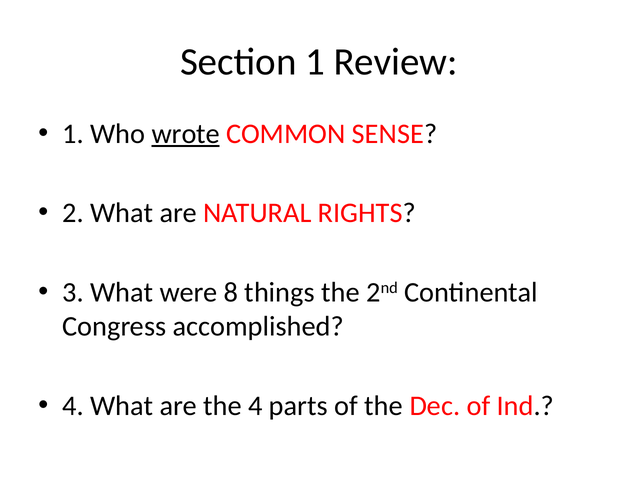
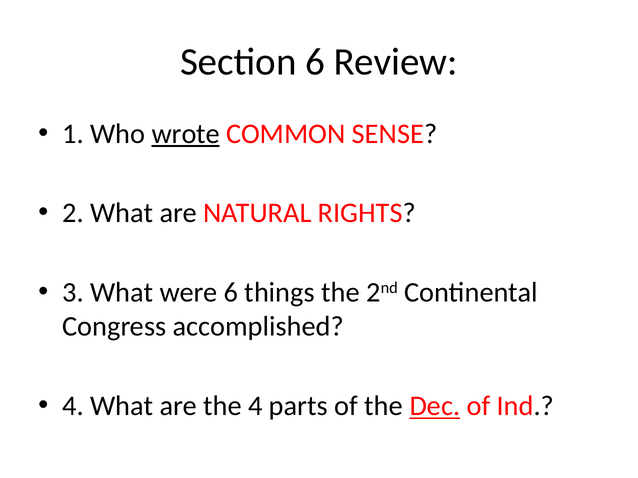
Section 1: 1 -> 6
were 8: 8 -> 6
Dec underline: none -> present
